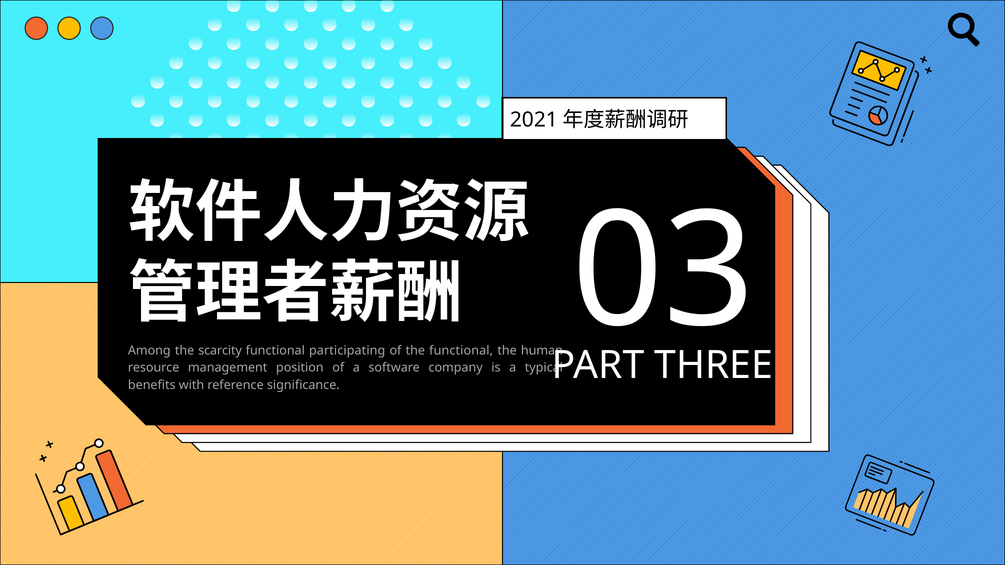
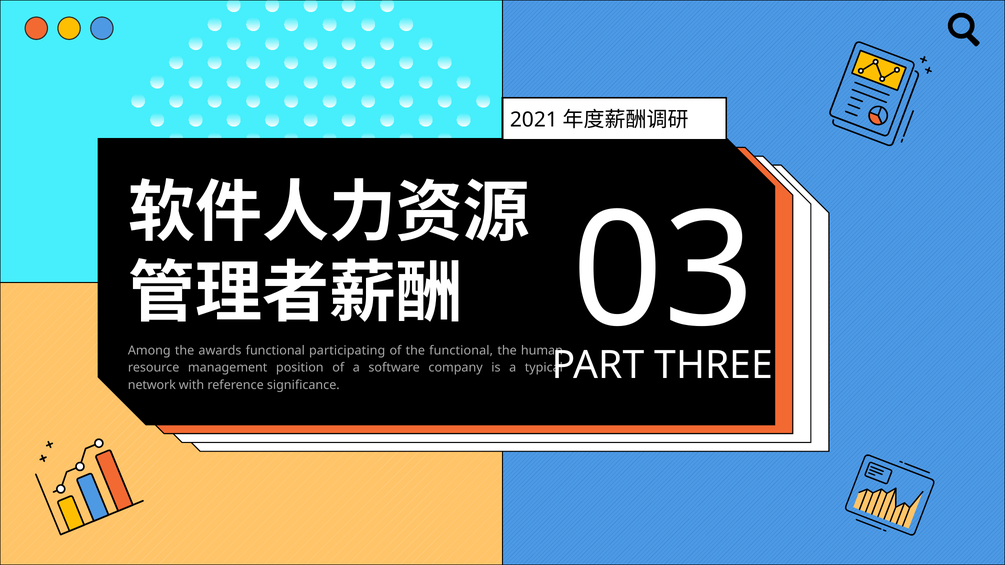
scarcity: scarcity -> awards
benefits: benefits -> network
